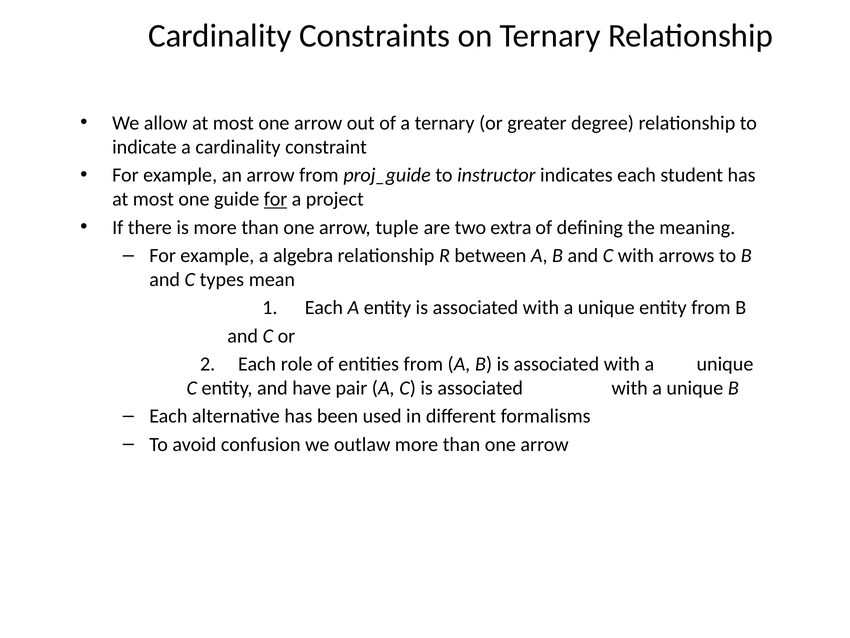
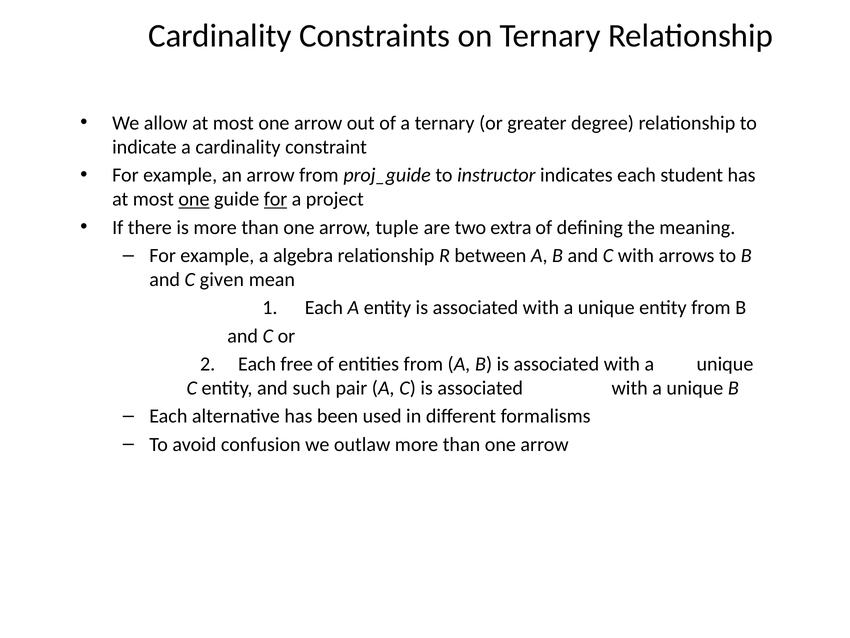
one at (194, 199) underline: none -> present
types: types -> given
role: role -> free
have: have -> such
